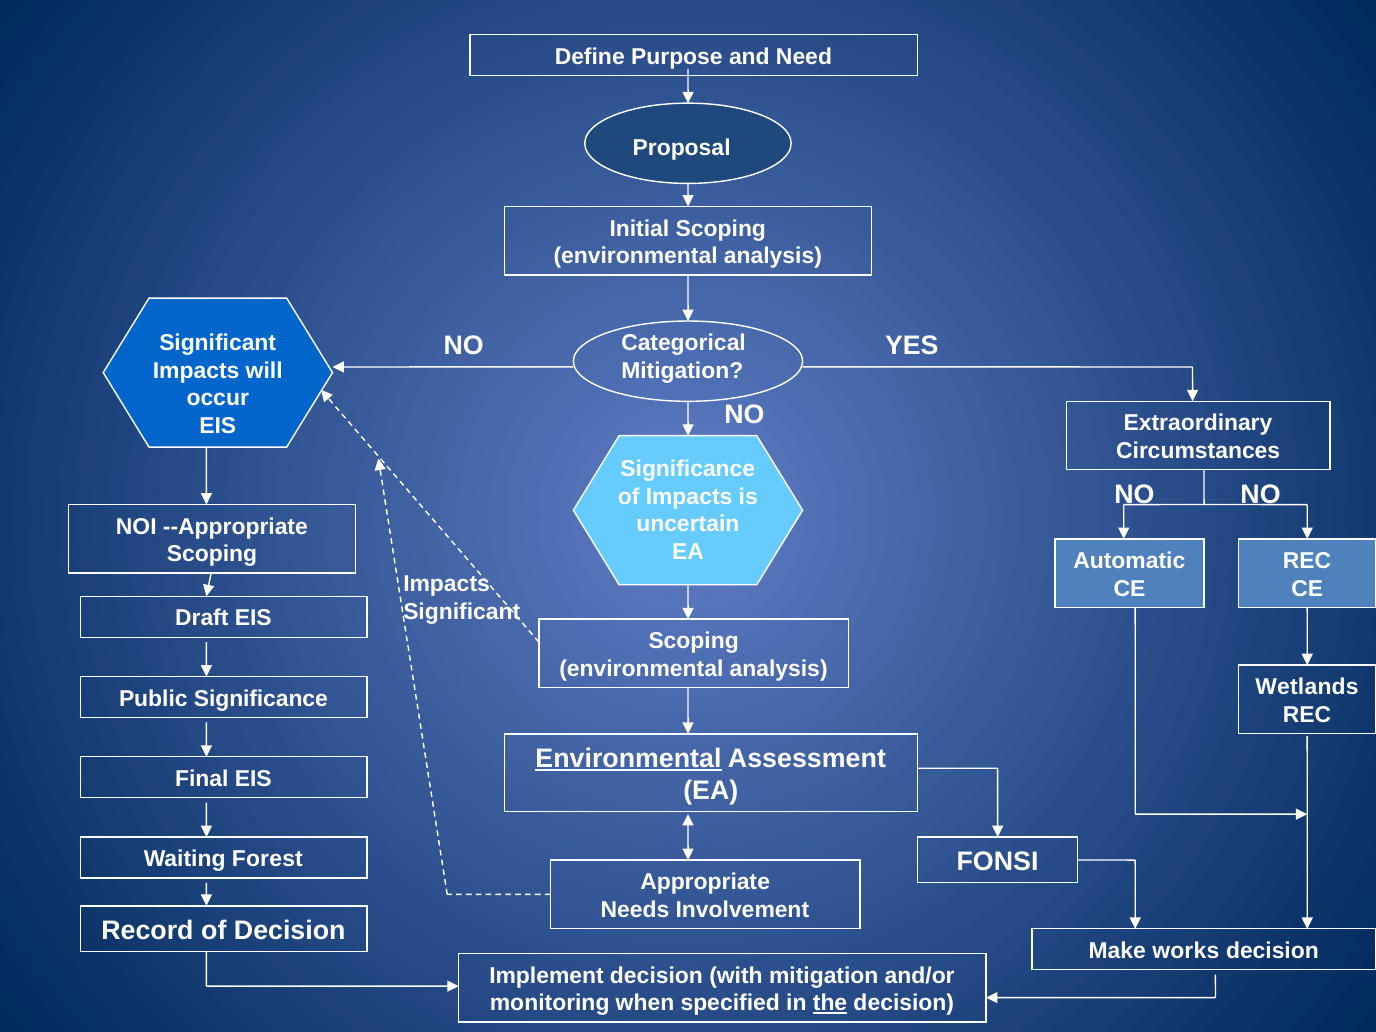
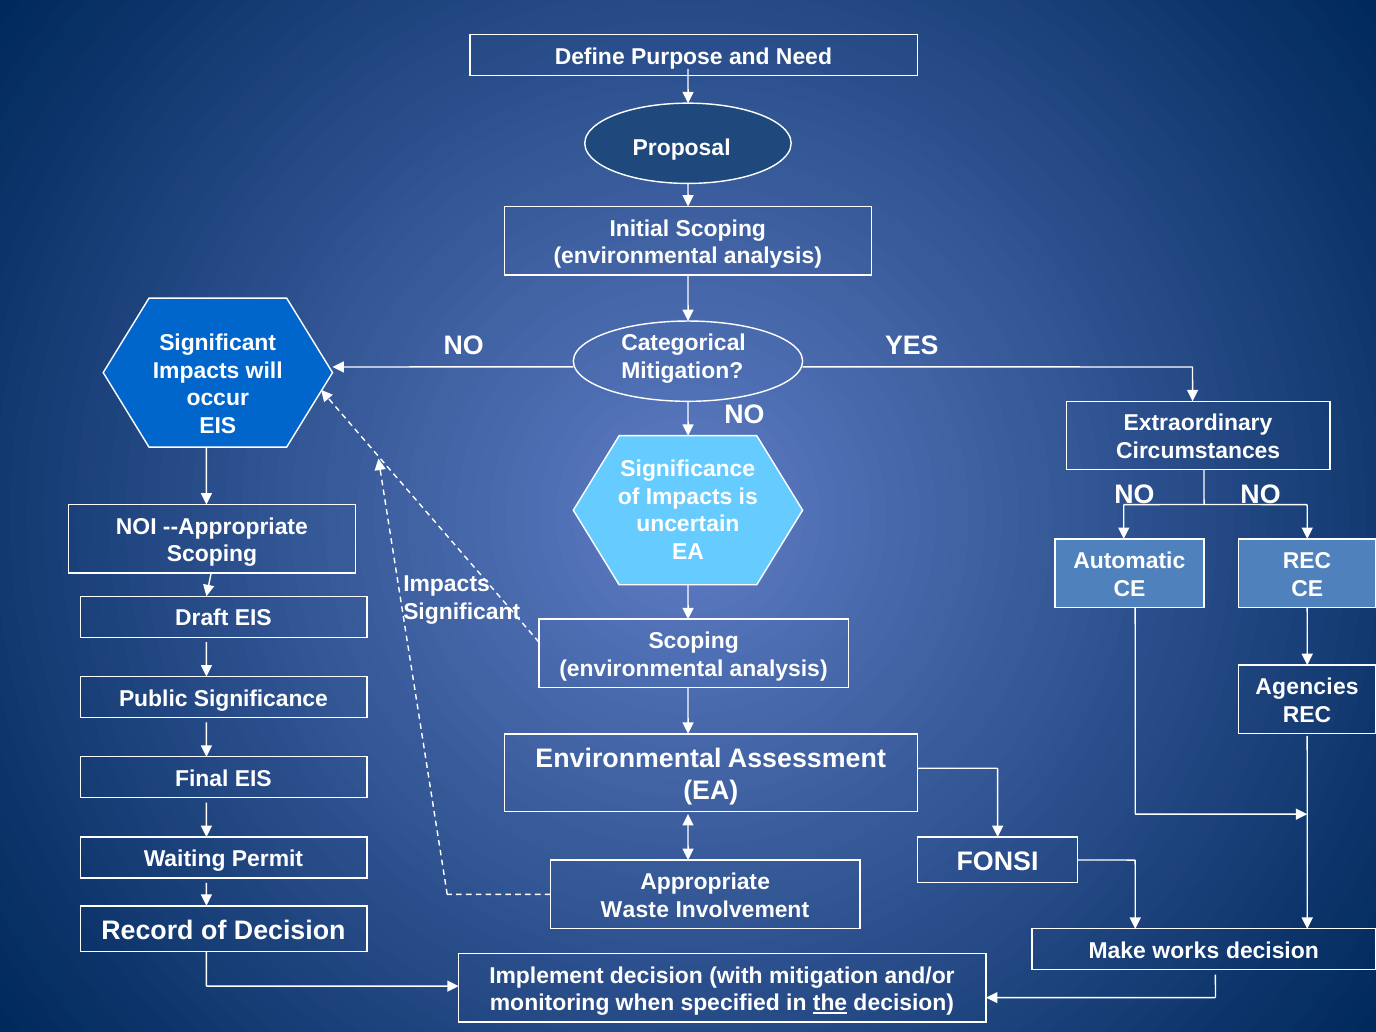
Wetlands: Wetlands -> Agencies
Environmental at (628, 759) underline: present -> none
Forest: Forest -> Permit
Needs: Needs -> Waste
